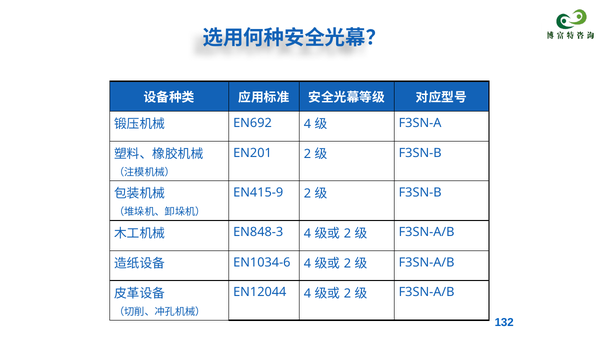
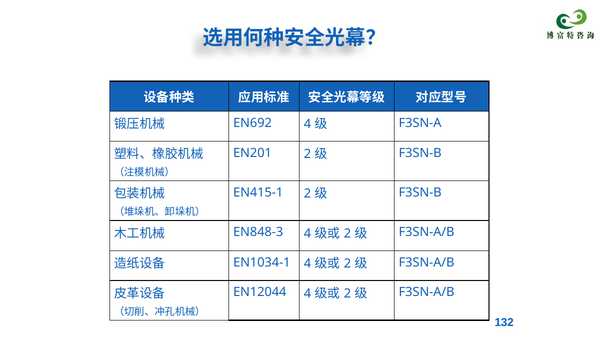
EN415-9: EN415-9 -> EN415-1
EN1034-6: EN1034-6 -> EN1034-1
